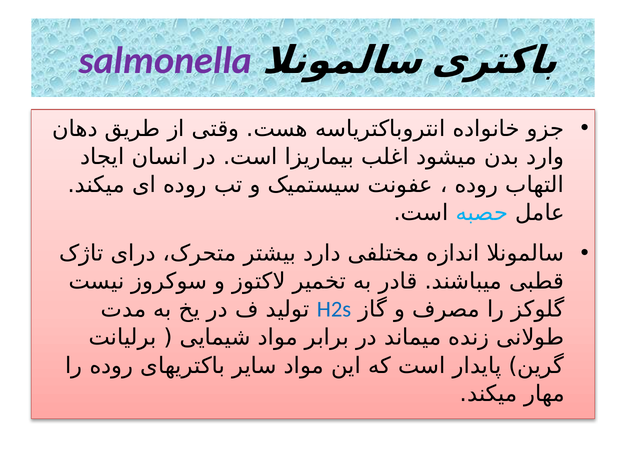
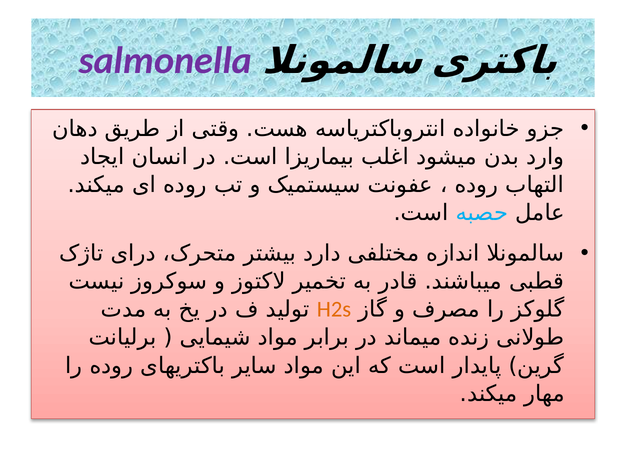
H2s colour: blue -> orange
